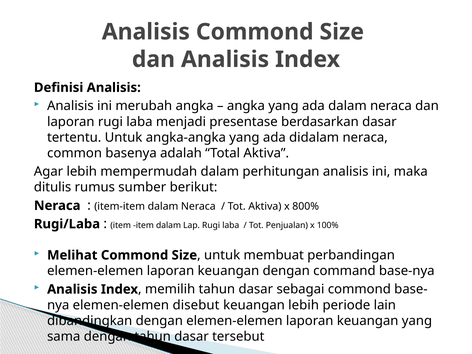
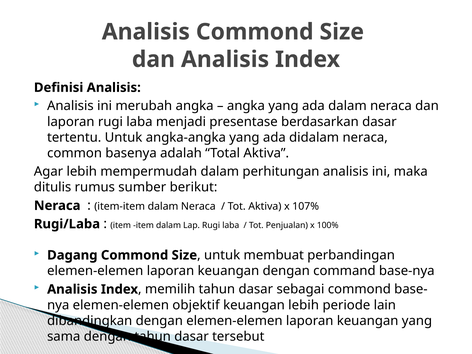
800%: 800% -> 107%
Melihat: Melihat -> Dagang
disebut: disebut -> objektif
